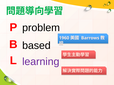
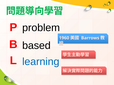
learning colour: purple -> blue
